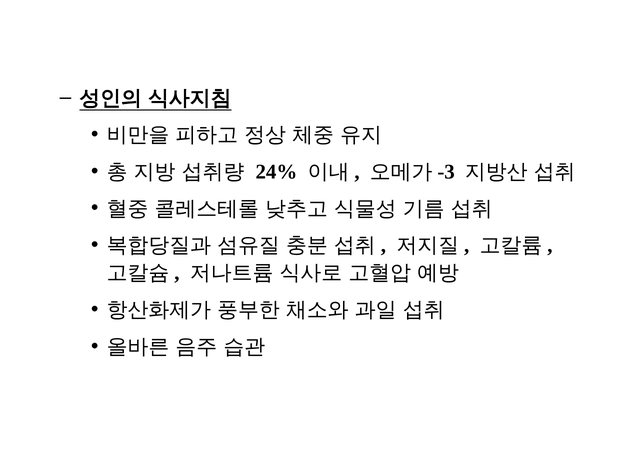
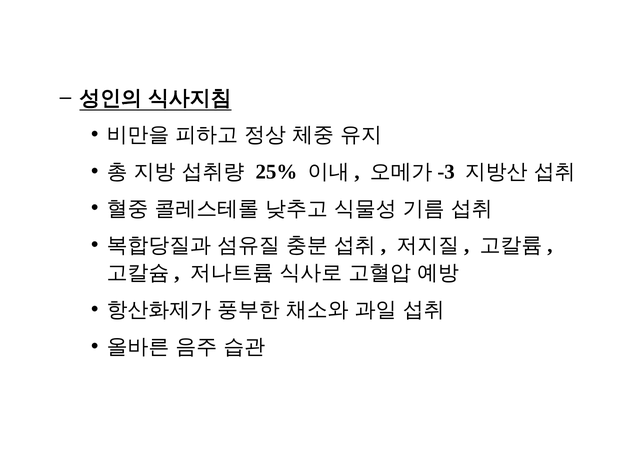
24%: 24% -> 25%
